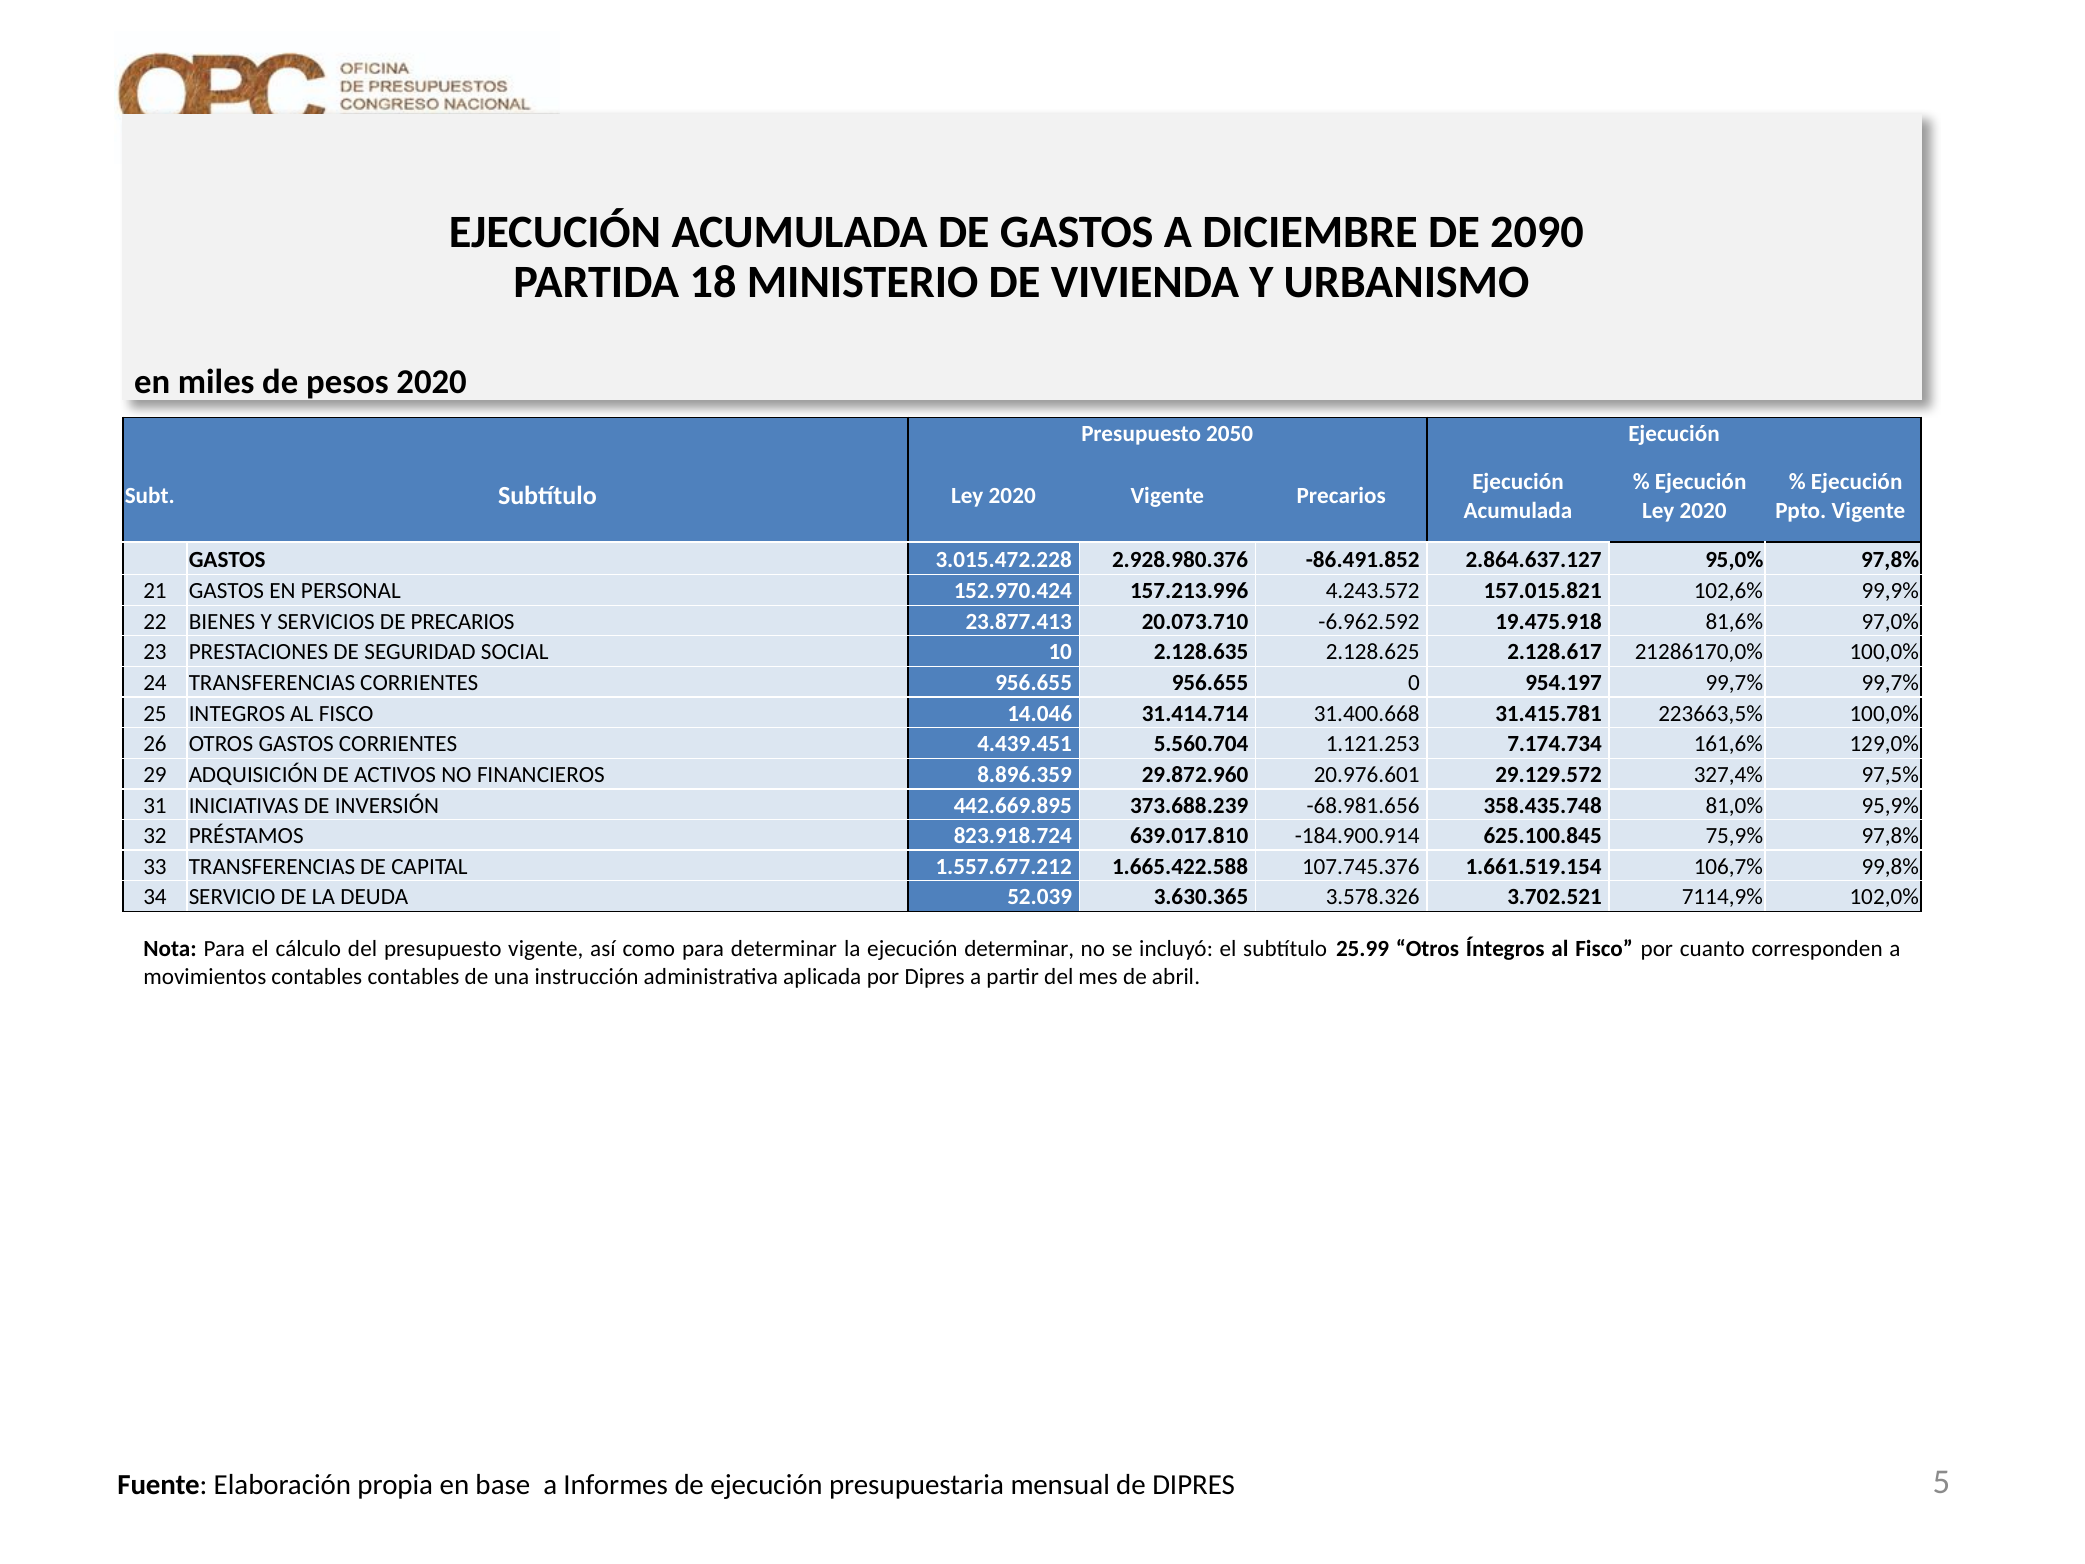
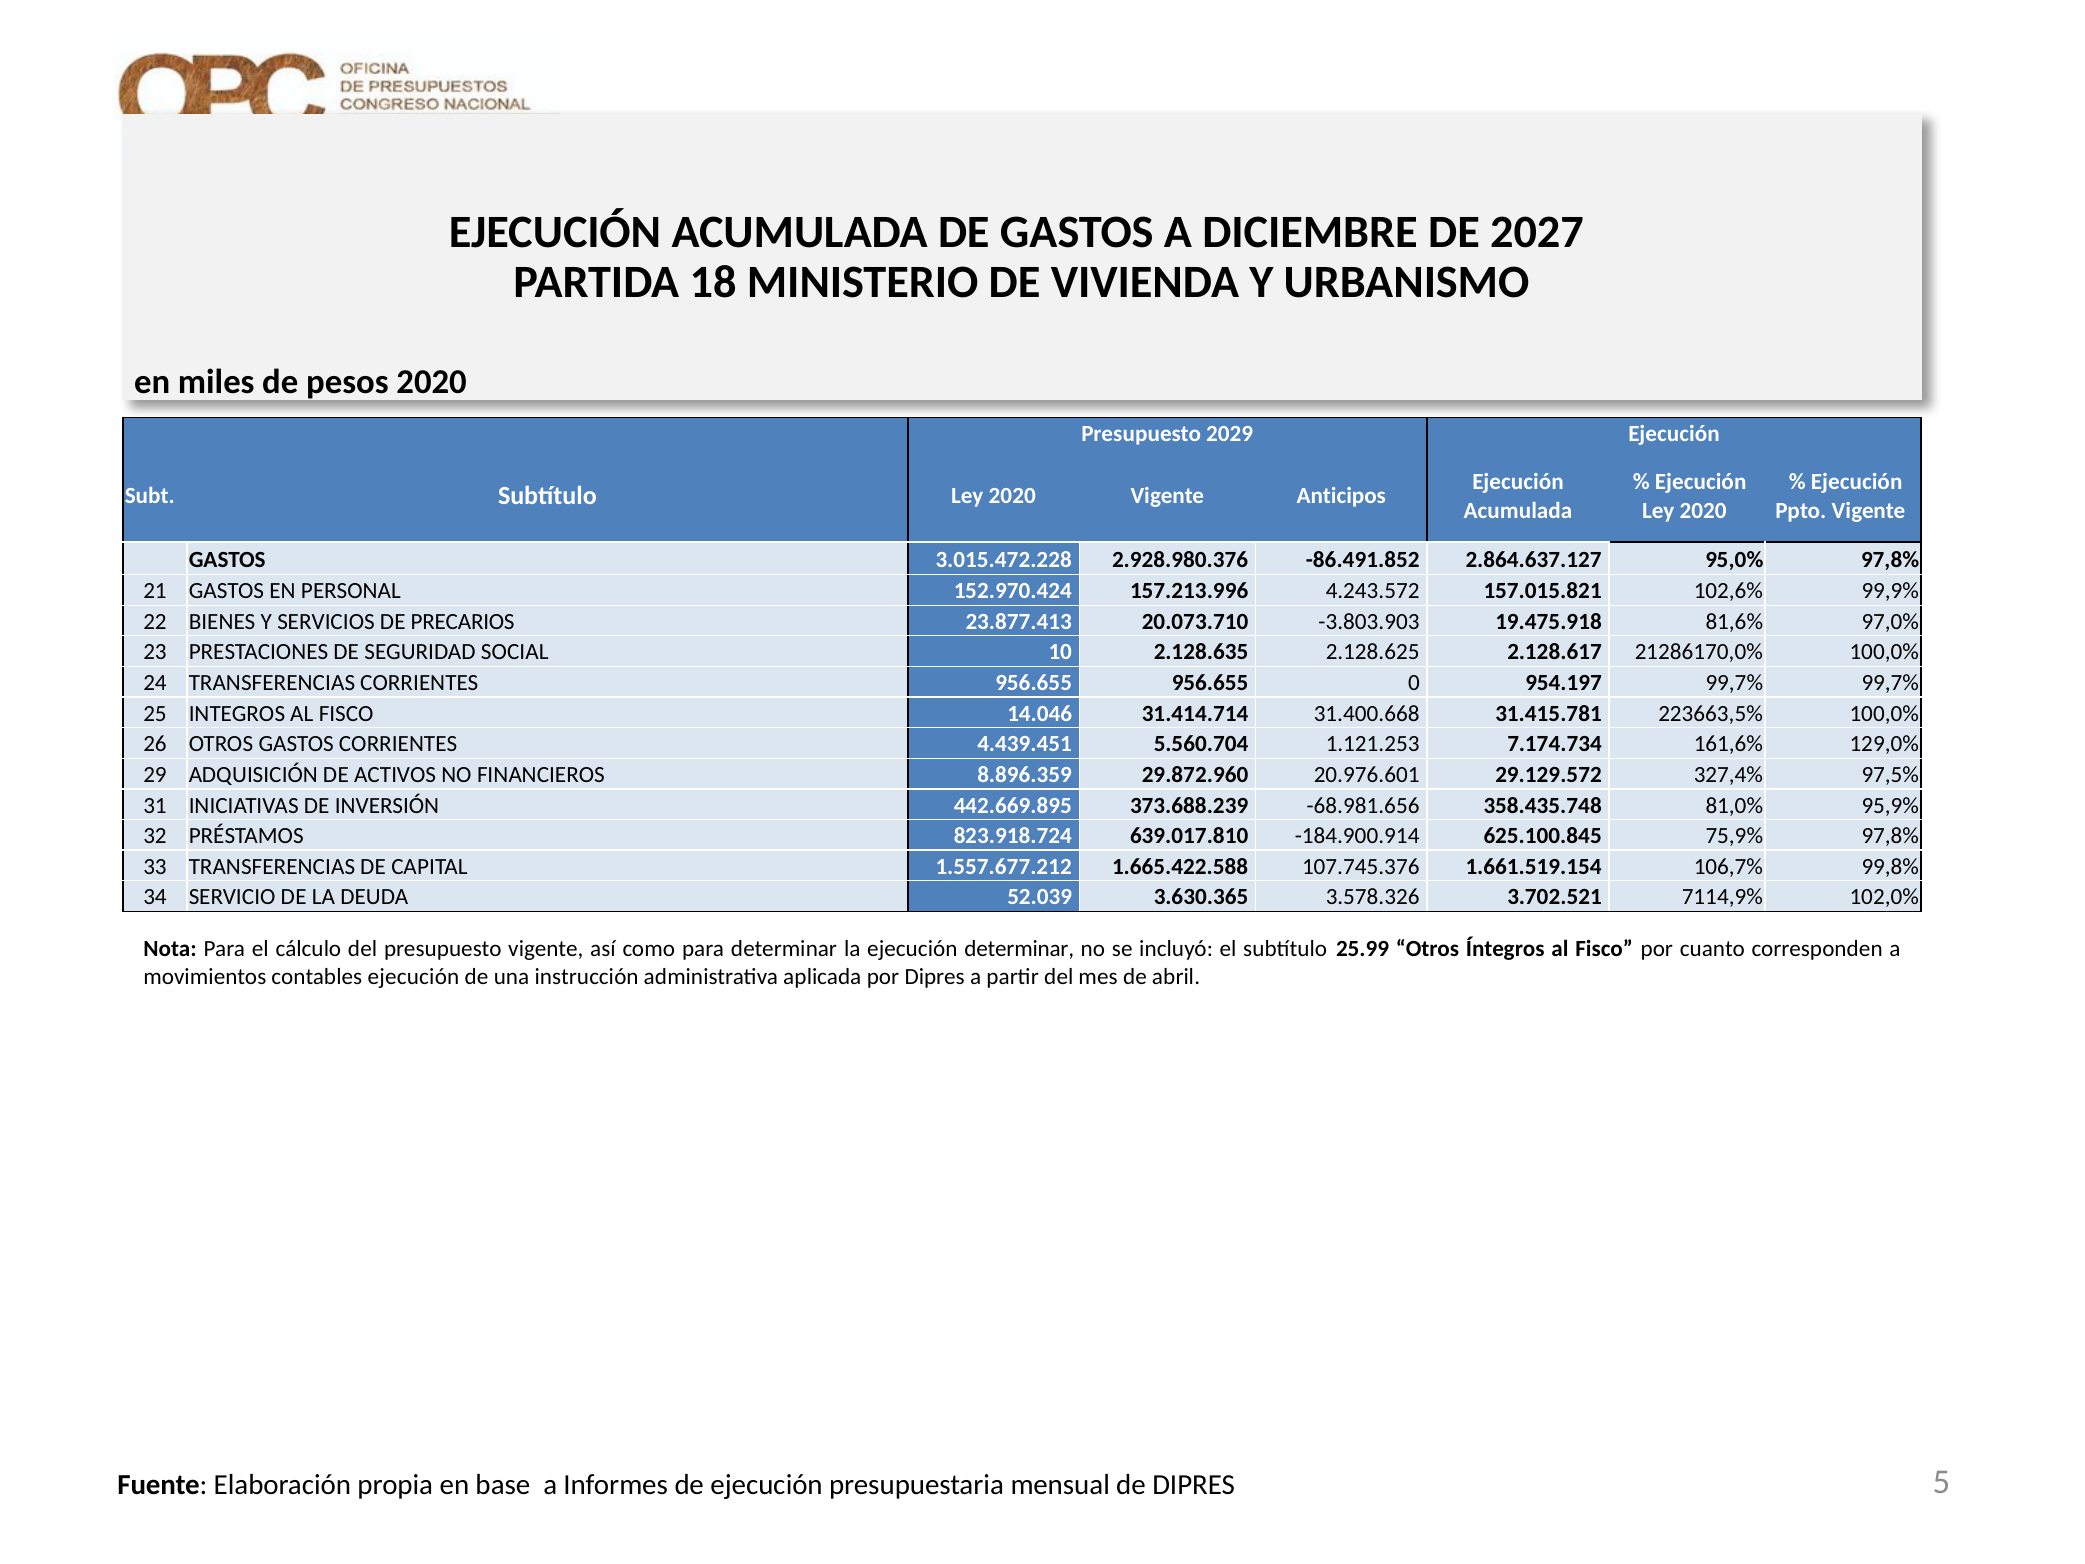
2090: 2090 -> 2027
2050: 2050 -> 2029
Vigente Precarios: Precarios -> Anticipos
-6.962.592: -6.962.592 -> -3.803.903
contables contables: contables -> ejecución
